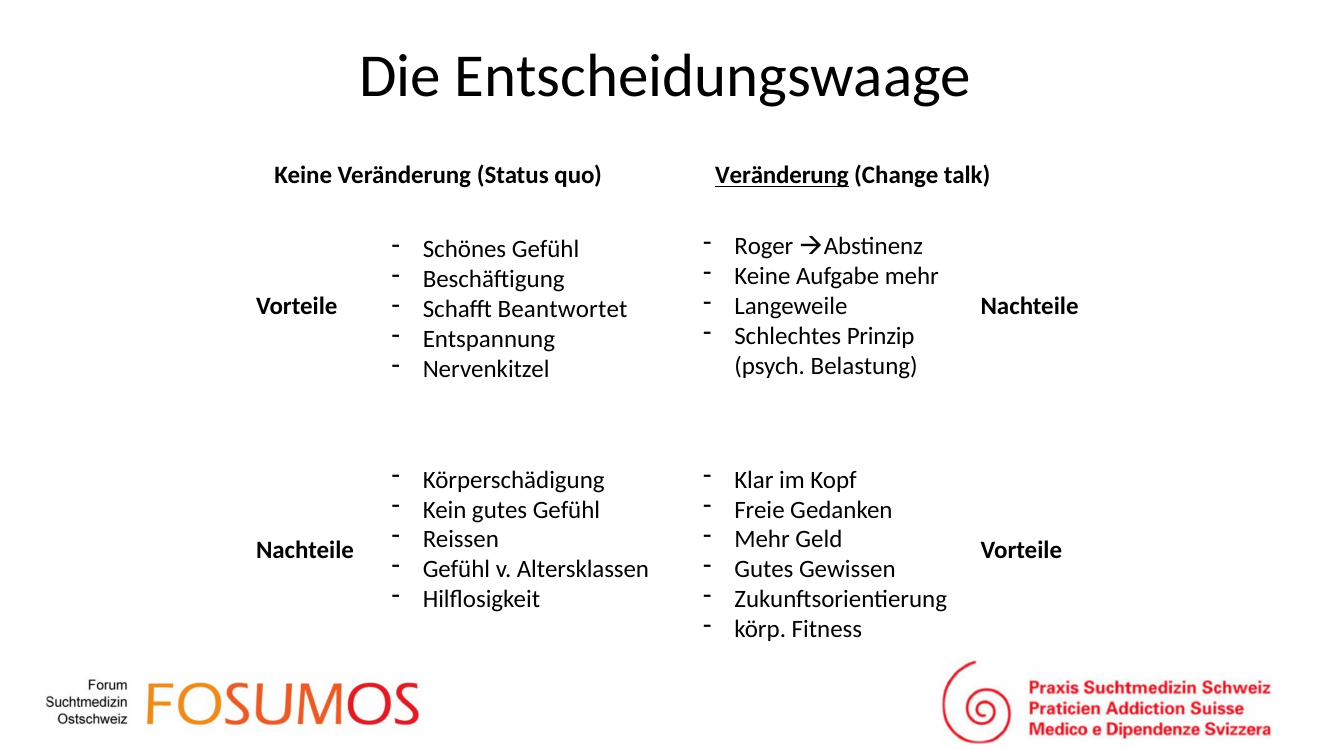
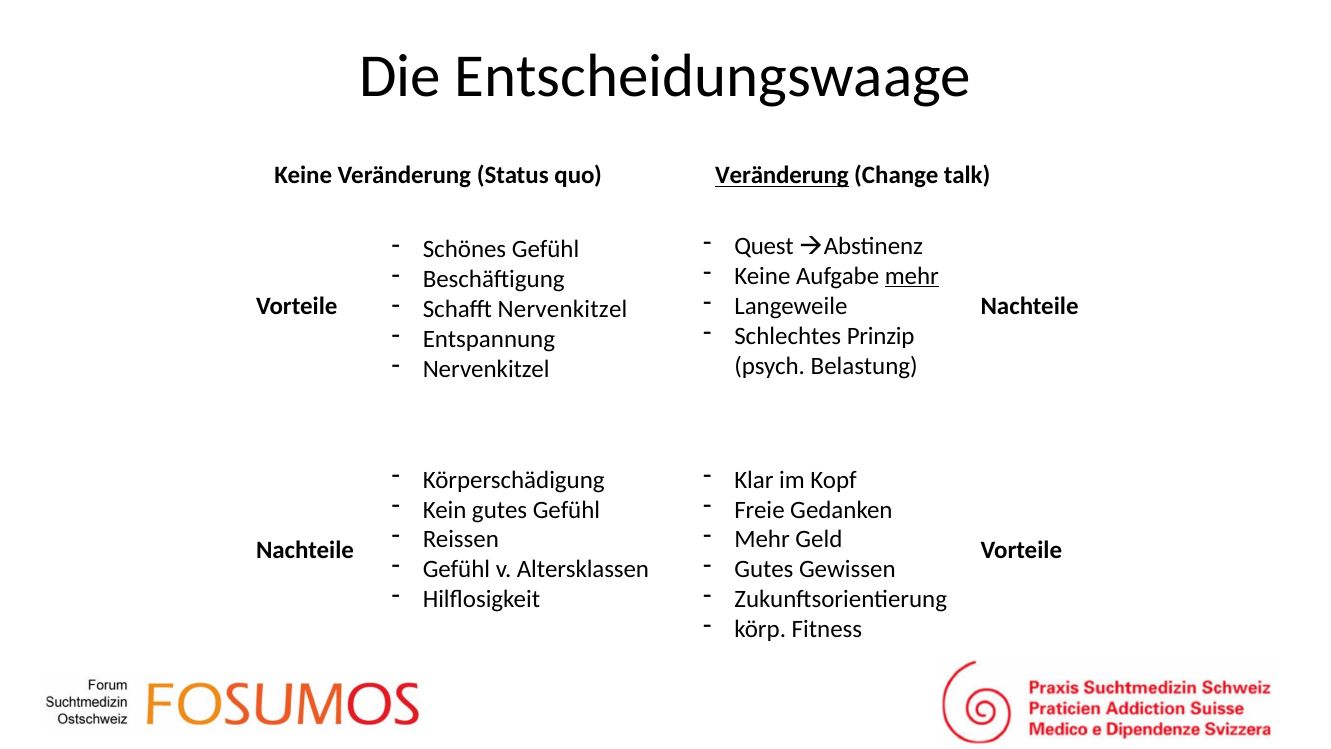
Roger: Roger -> Quest
mehr at (912, 276) underline: none -> present
Schafft Beantwortet: Beantwortet -> Nervenkitzel
